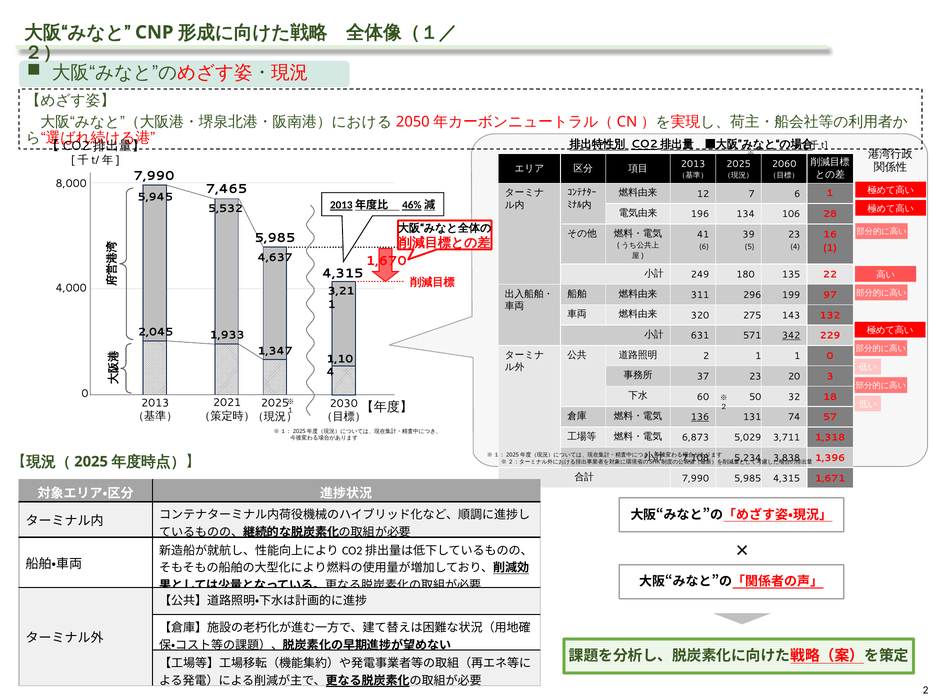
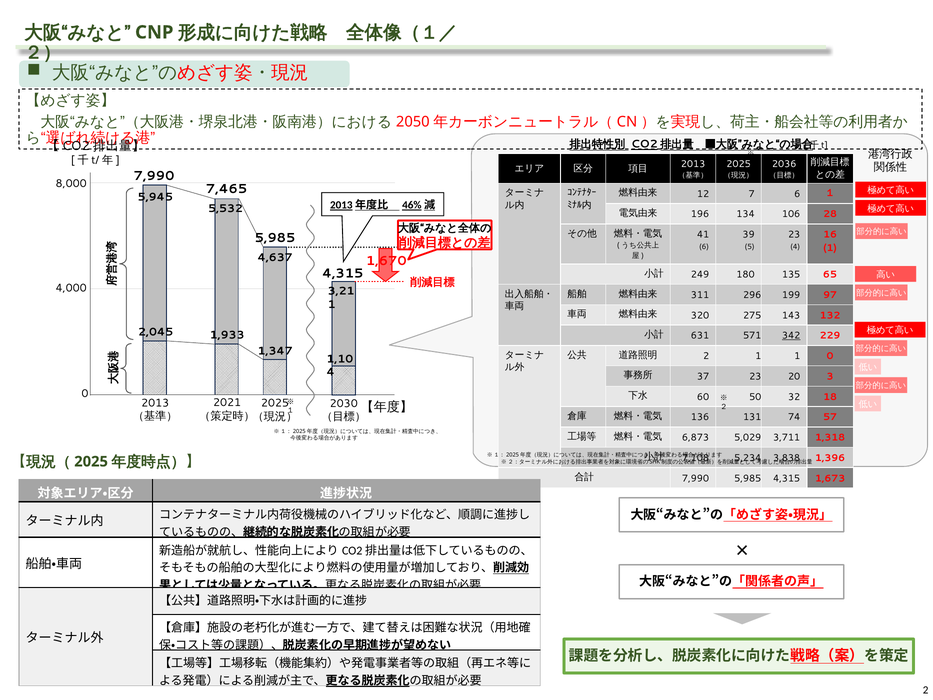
2060: 2060 -> 2036
22: 22 -> 65
136 underline: present -> none
1,671: 1,671 -> 1,673
